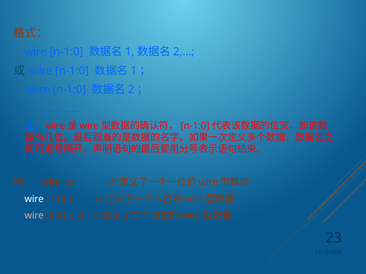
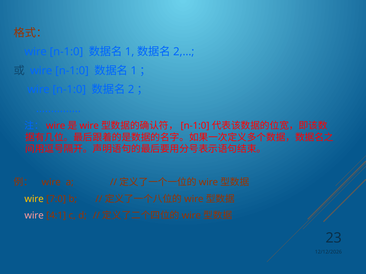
wire at (34, 199) colour: white -> yellow
